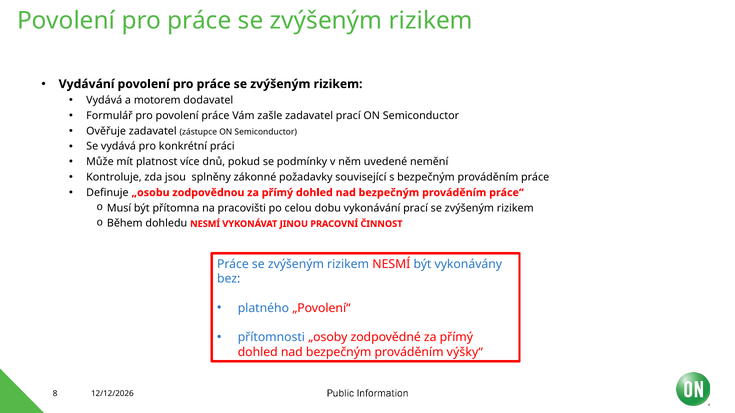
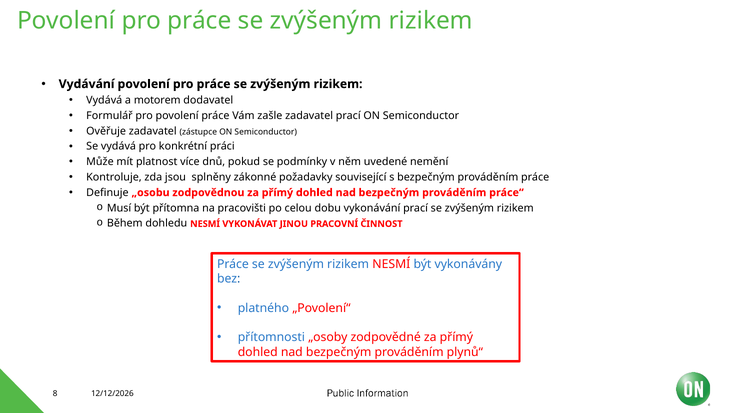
výšky“: výšky“ -> plynů“
